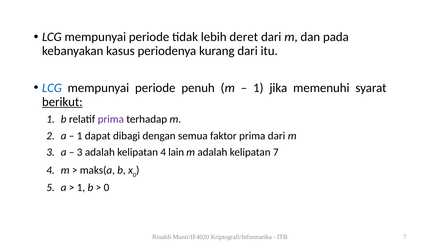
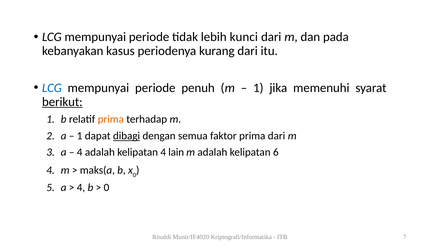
deret: deret -> kunci
prima at (111, 119) colour: purple -> orange
dibagi underline: none -> present
3 at (80, 152): 3 -> 4
kelipatan 7: 7 -> 6
1 at (81, 187): 1 -> 4
